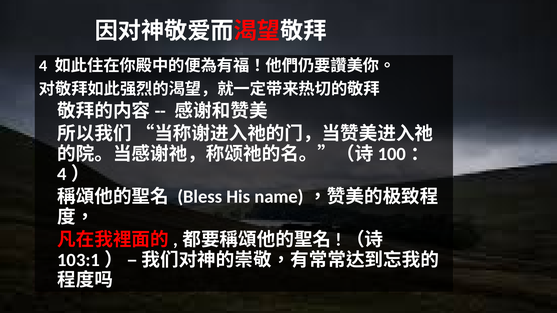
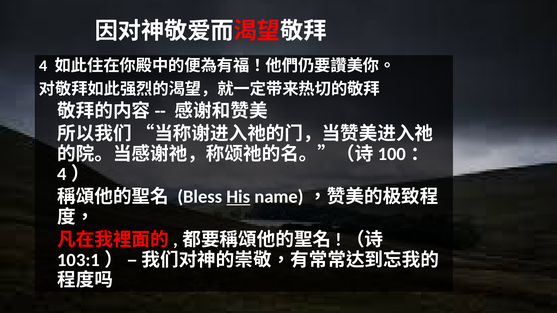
His underline: none -> present
